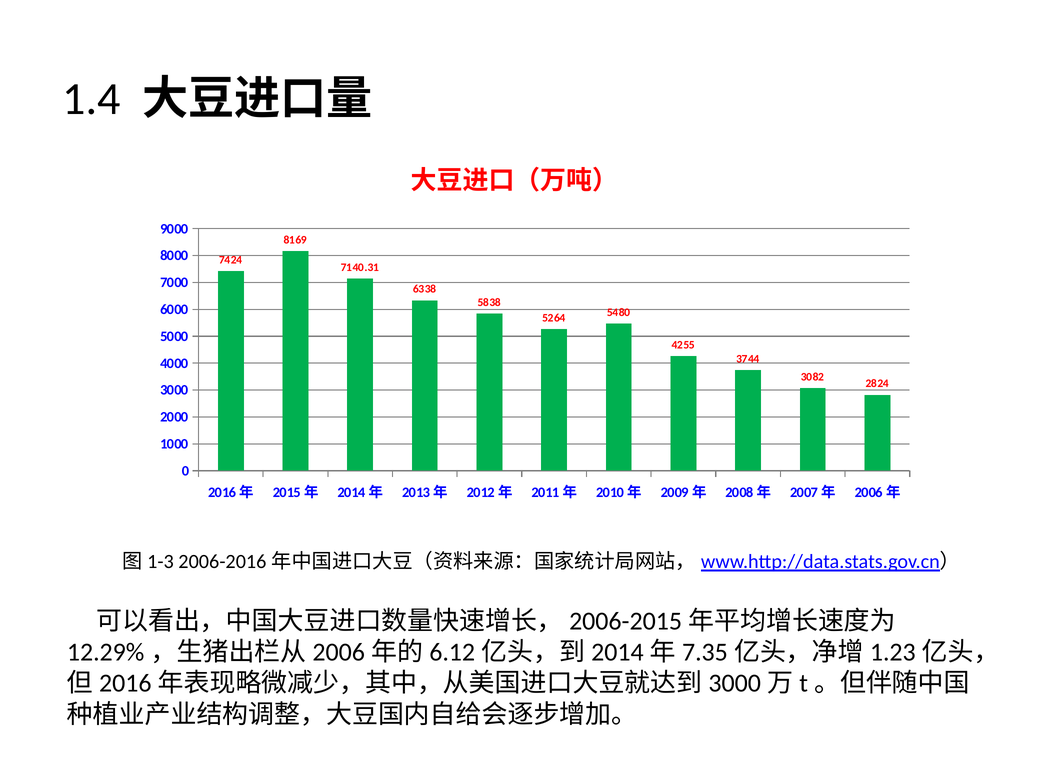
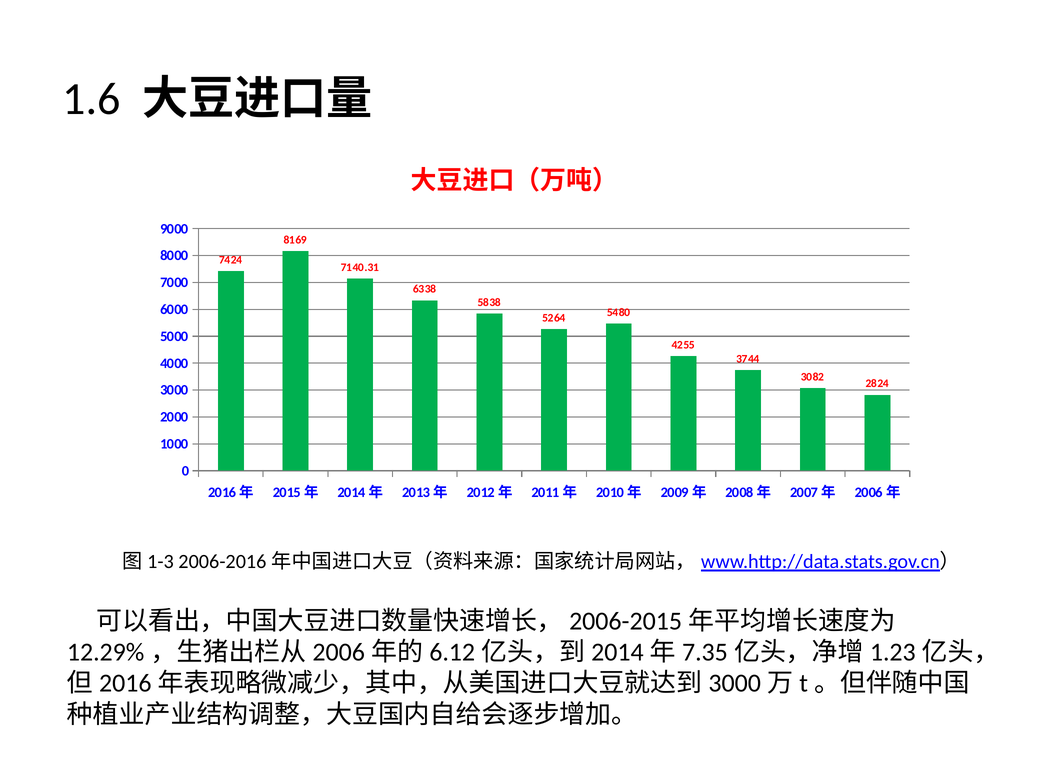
1.4: 1.4 -> 1.6
